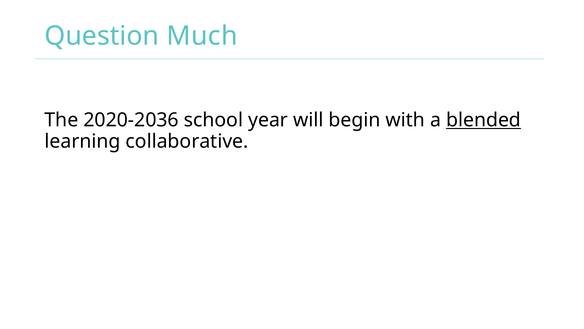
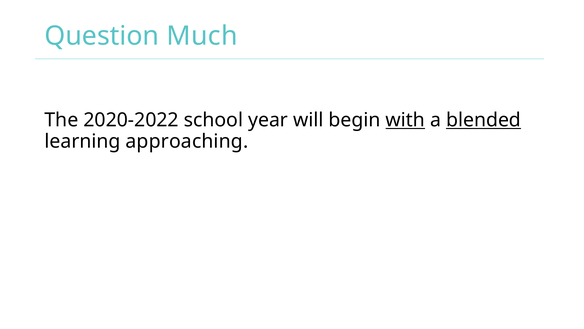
2020-2036: 2020-2036 -> 2020-2022
with underline: none -> present
collaborative: collaborative -> approaching
